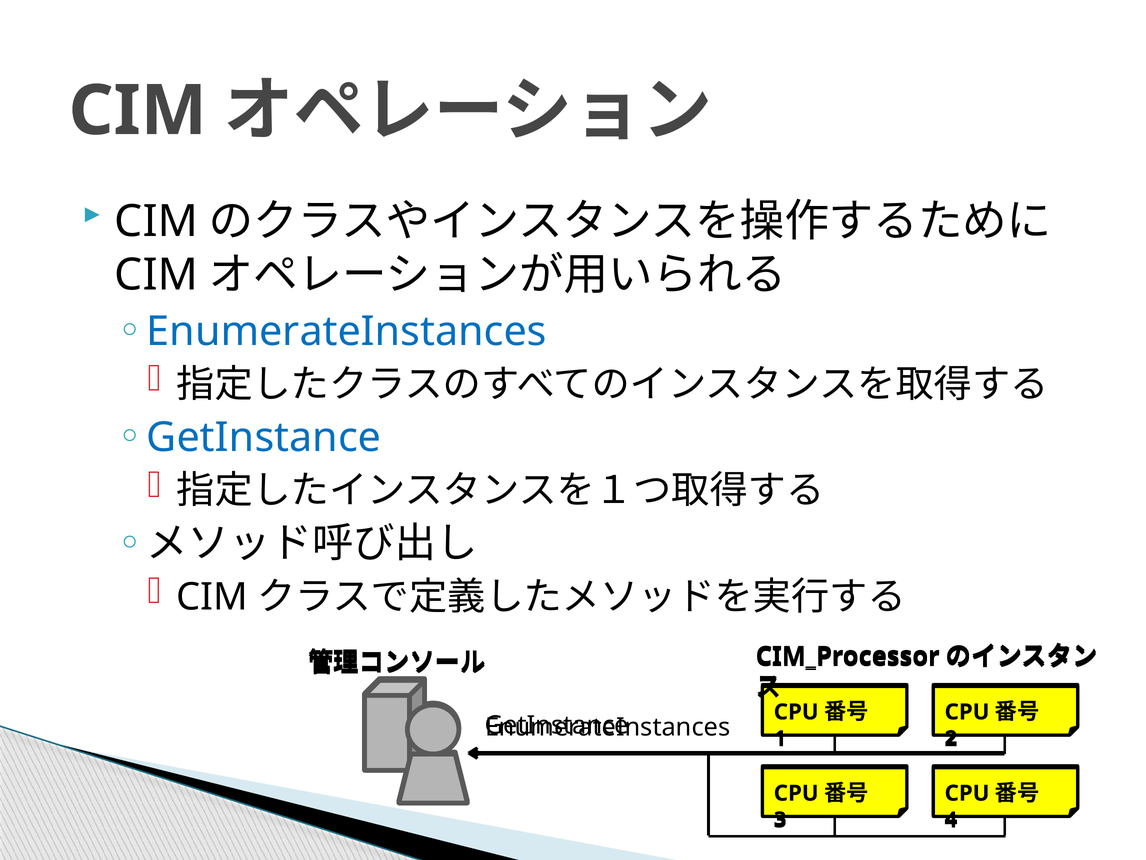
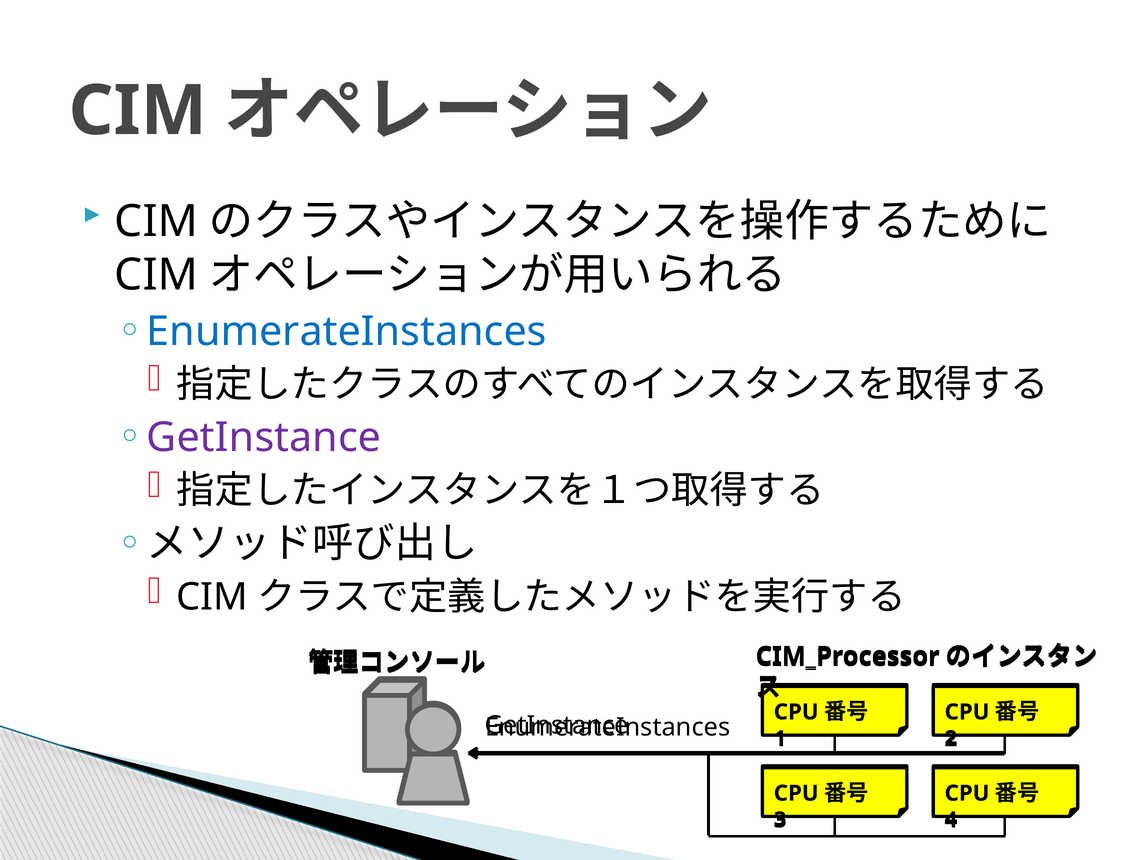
GetInstance at (264, 437) colour: blue -> purple
